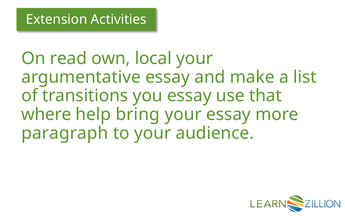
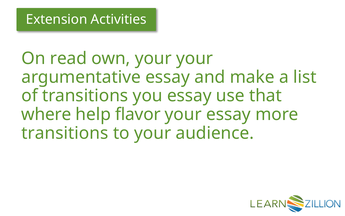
own local: local -> your
bring: bring -> flavor
paragraph at (65, 133): paragraph -> transitions
